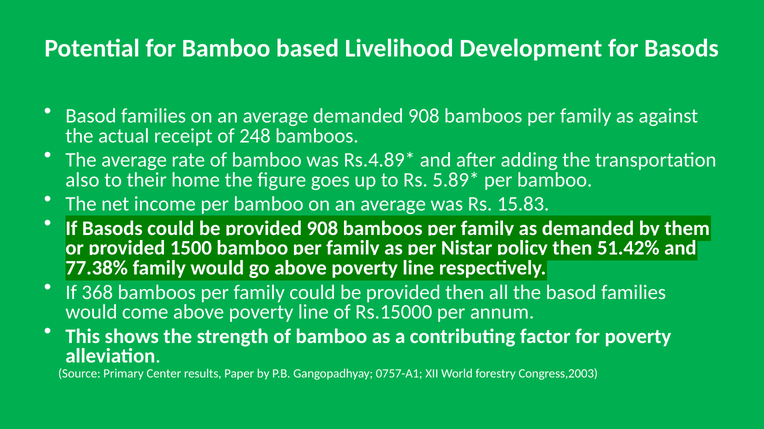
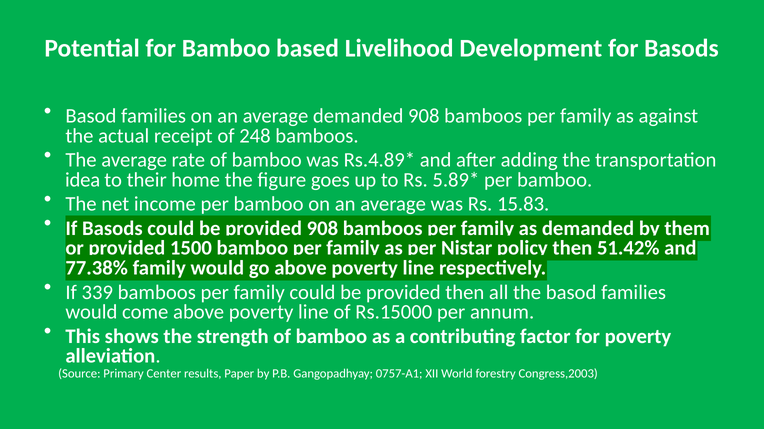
also: also -> idea
368: 368 -> 339
